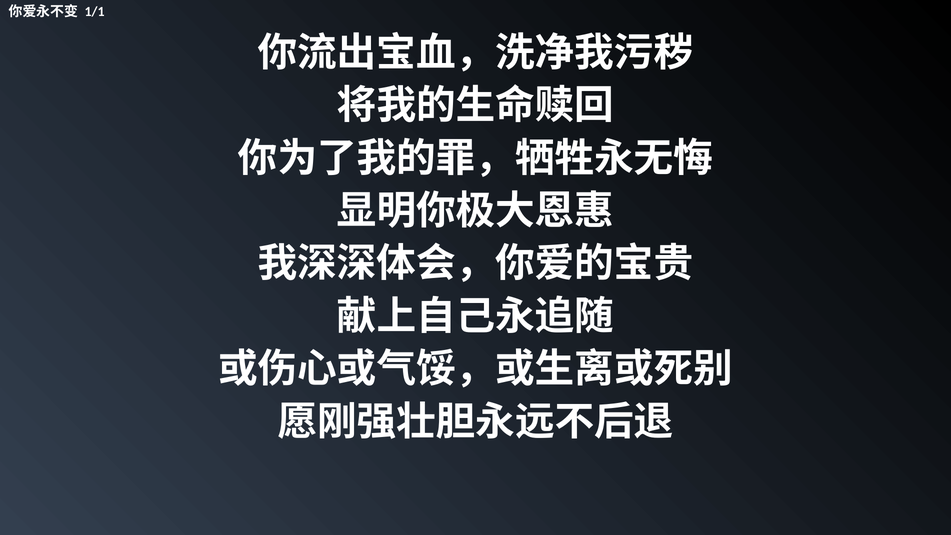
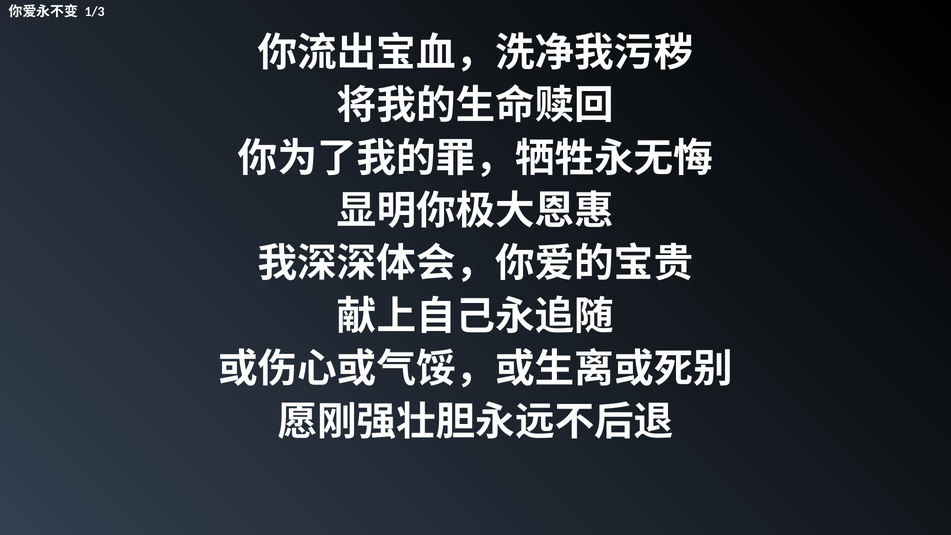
1/1: 1/1 -> 1/3
